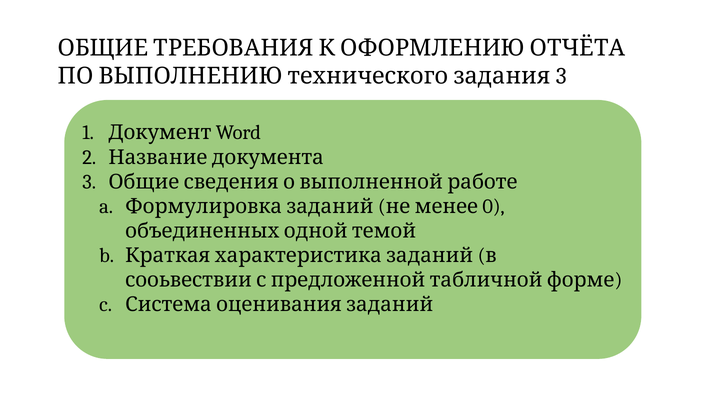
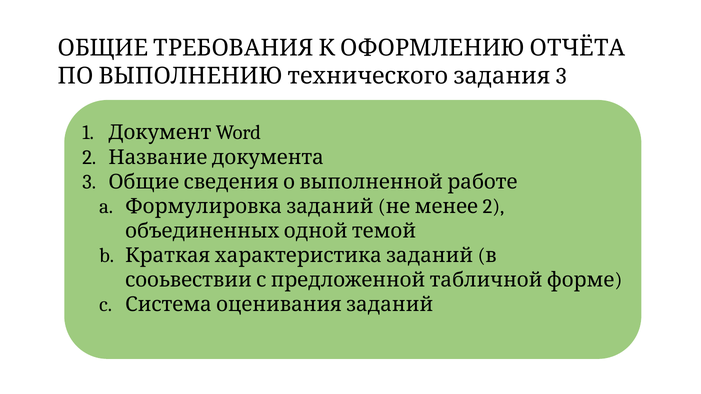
0 at (494, 206): 0 -> 2
